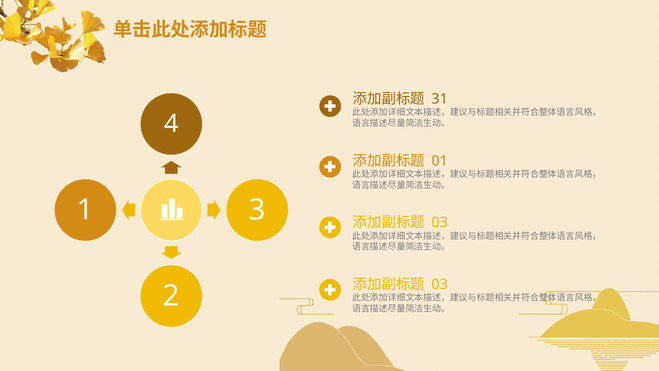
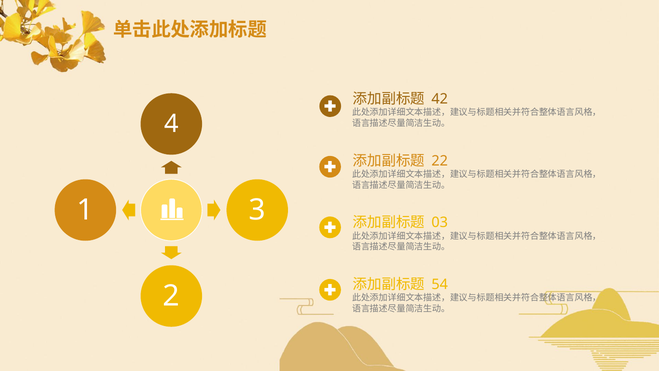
31: 31 -> 42
01: 01 -> 22
03 at (440, 284): 03 -> 54
